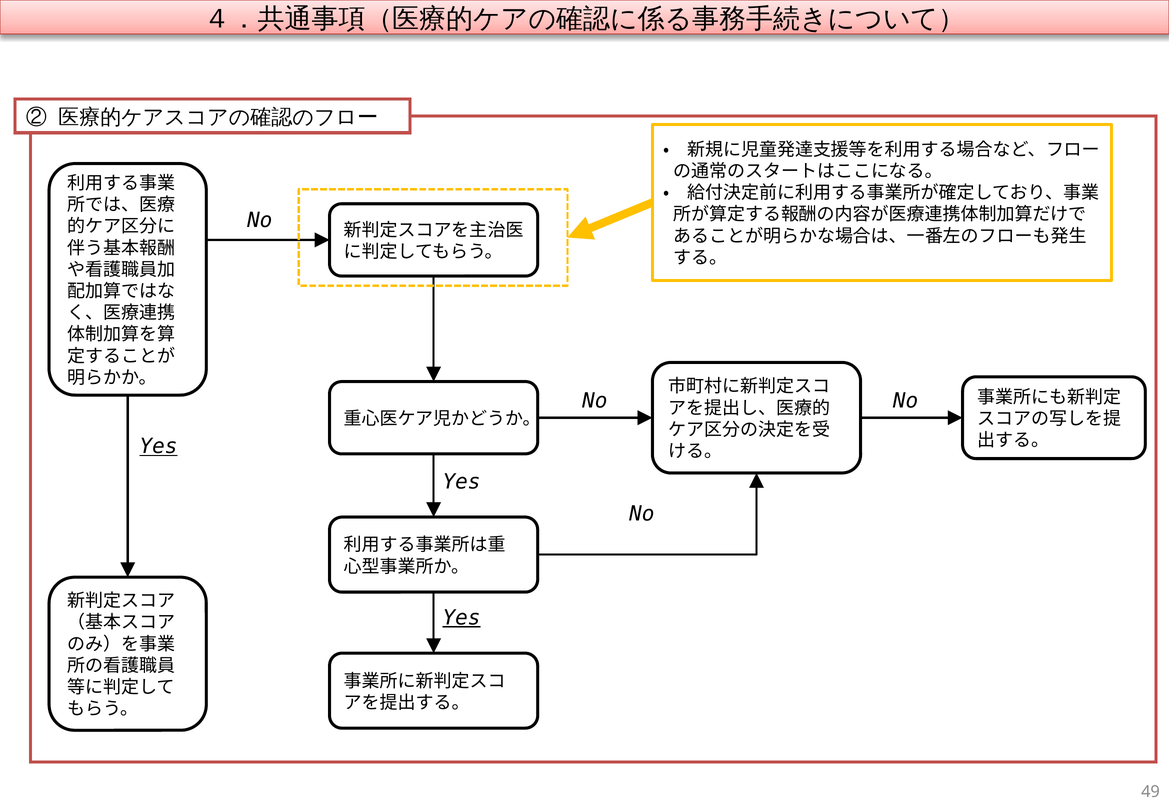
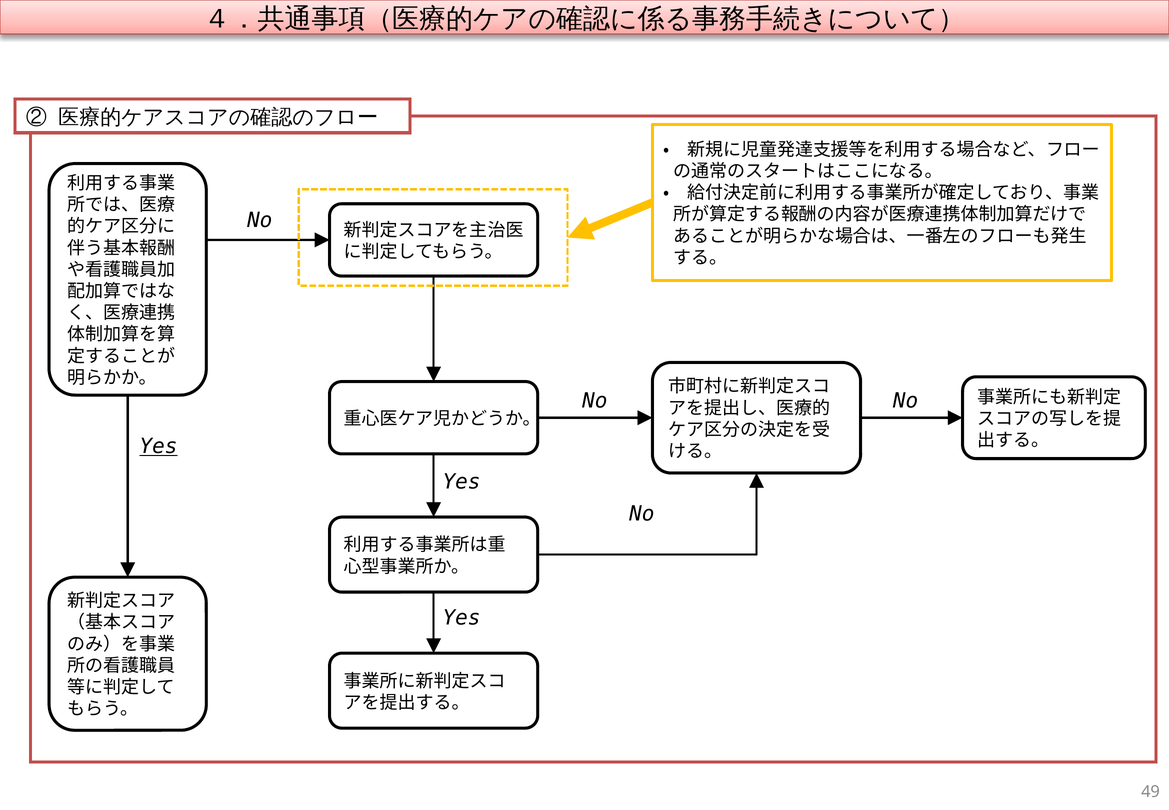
Yes at (462, 617) underline: present -> none
